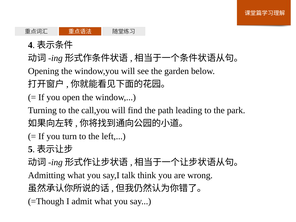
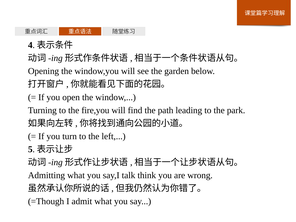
call,you: call,you -> fire,you
